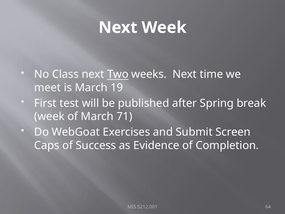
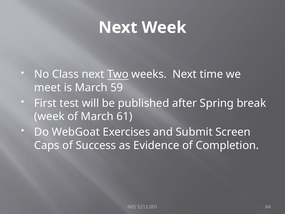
19: 19 -> 59
71: 71 -> 61
